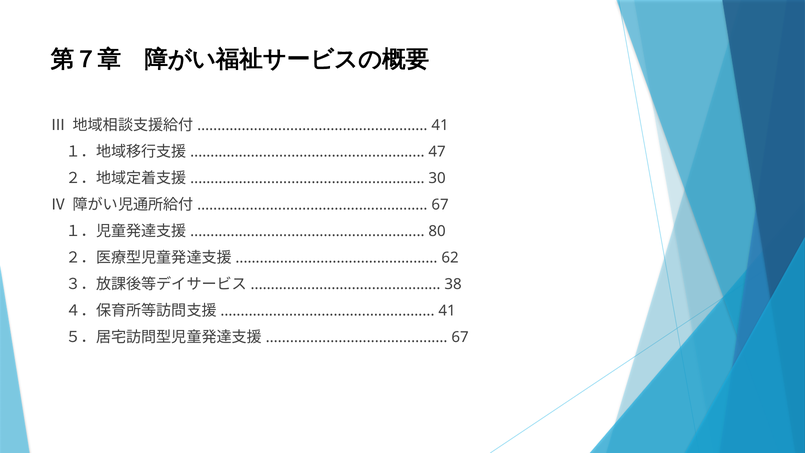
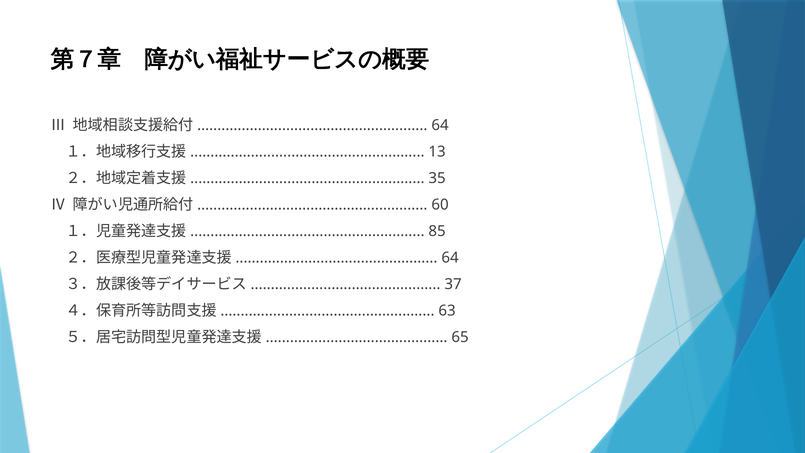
41 at (440, 125): 41 -> 64
47: 47 -> 13
30: 30 -> 35
67 at (440, 204): 67 -> 60
80: 80 -> 85
62 at (450, 257): 62 -> 64
38: 38 -> 37
41 at (447, 310): 41 -> 63
67 at (460, 337): 67 -> 65
